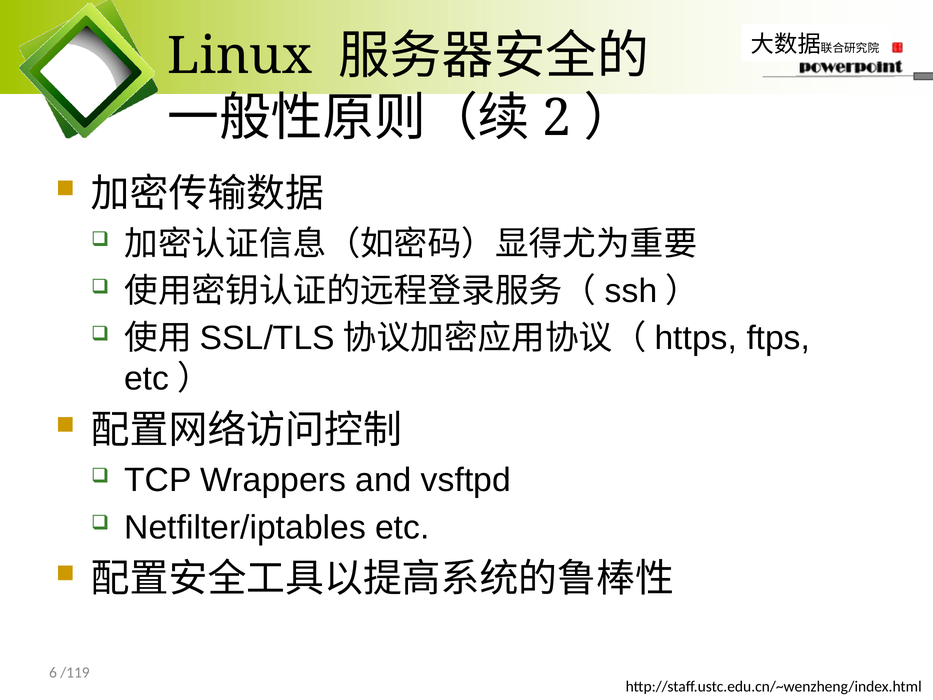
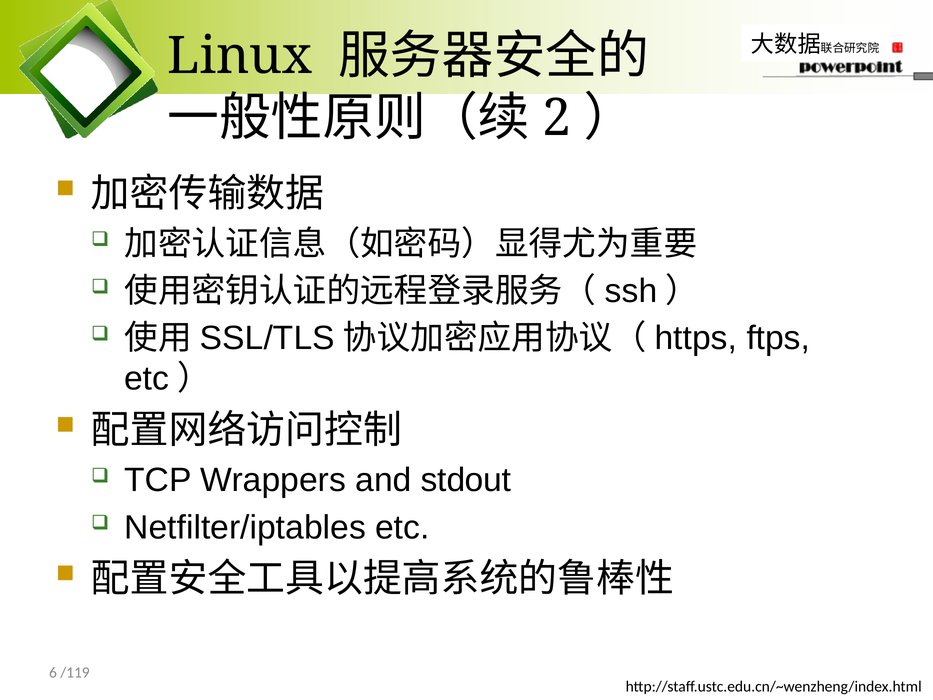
vsftpd: vsftpd -> stdout
